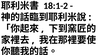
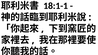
18:1-2: 18:1-2 -> 18:1-1
